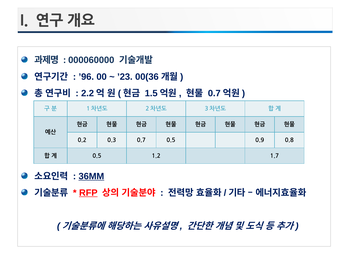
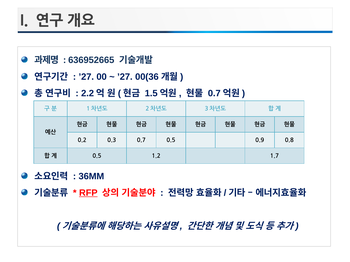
000060000: 000060000 -> 636952665
’96 at (86, 77): ’96 -> ’27
’23 at (125, 77): ’23 -> ’27
36MM underline: present -> none
